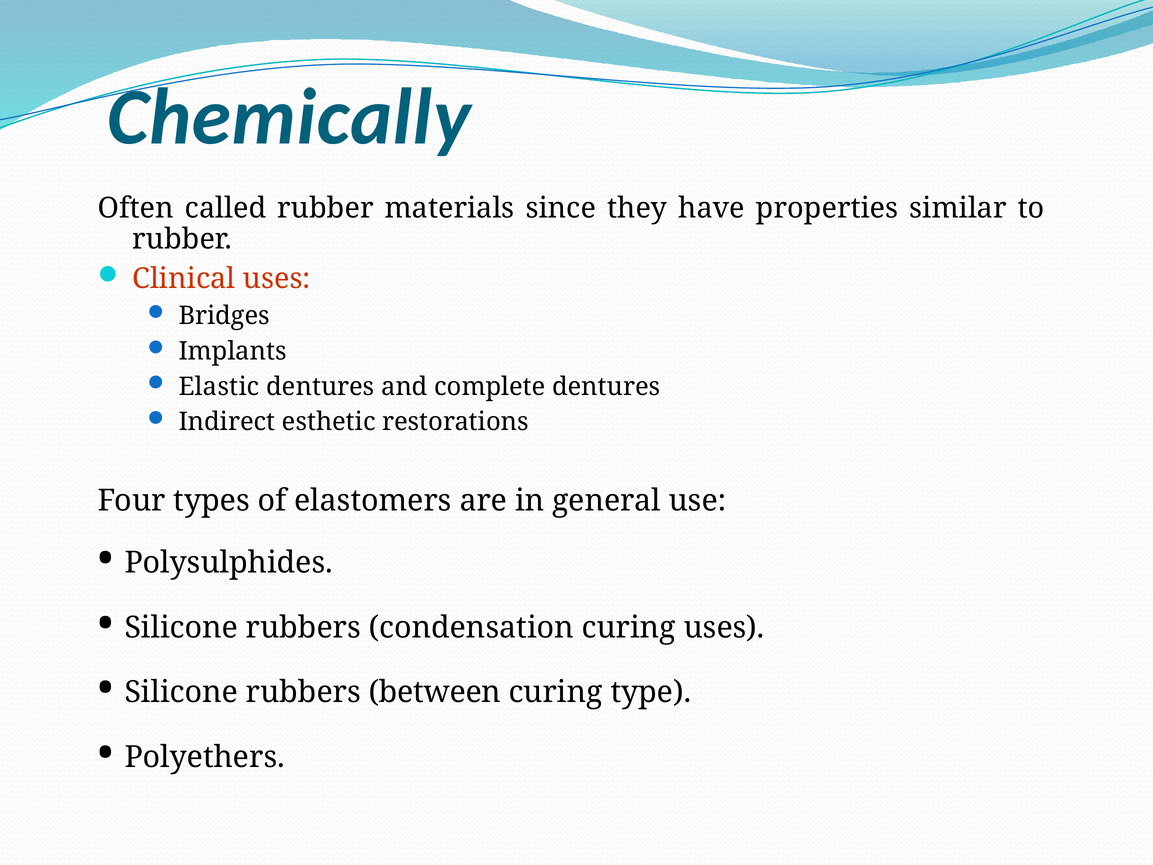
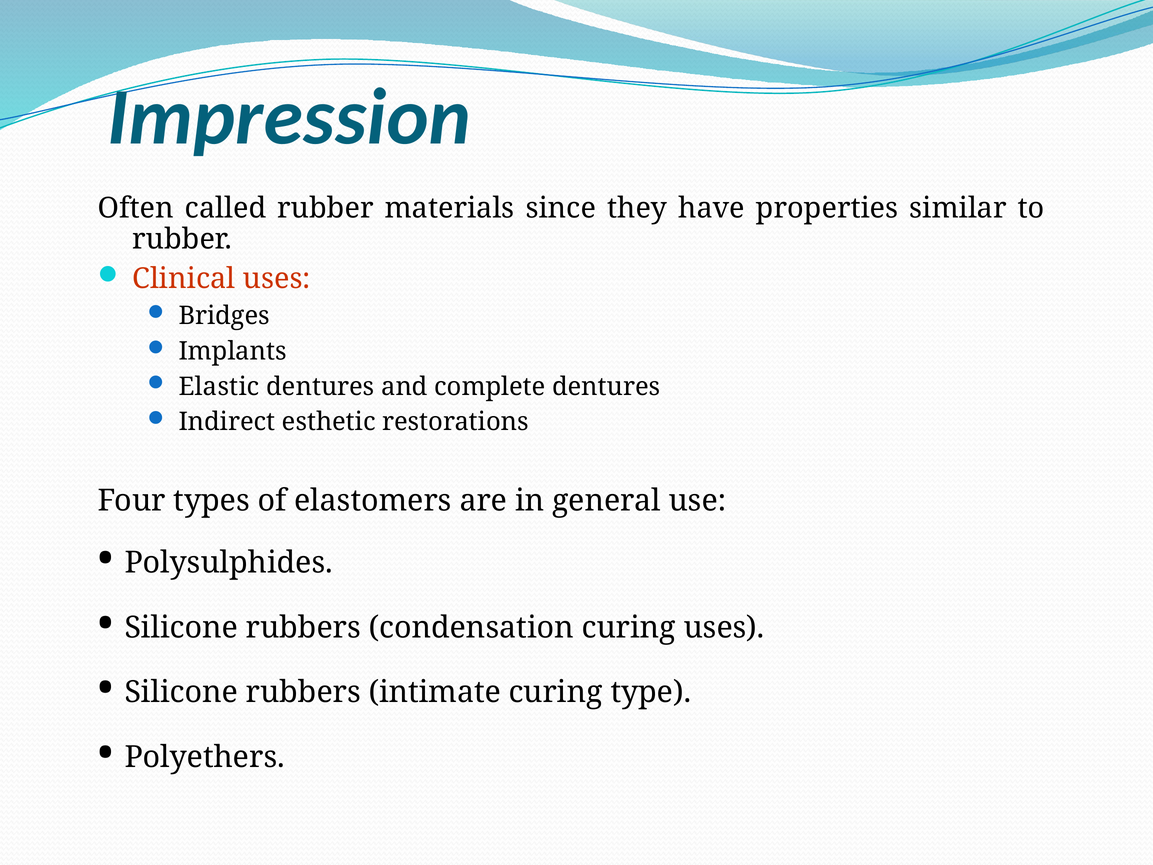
Chemically: Chemically -> Impression
between: between -> intimate
